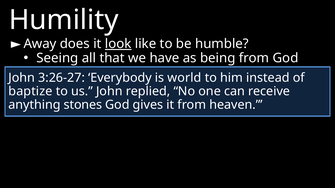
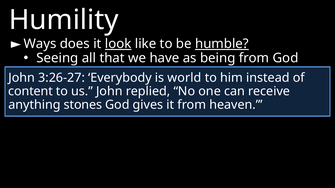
Away: Away -> Ways
humble underline: none -> present
baptize: baptize -> content
